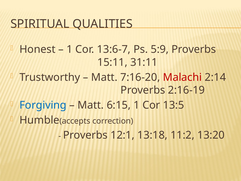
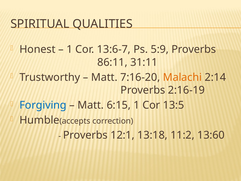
15:11: 15:11 -> 86:11
Malachi colour: red -> orange
13:20: 13:20 -> 13:60
